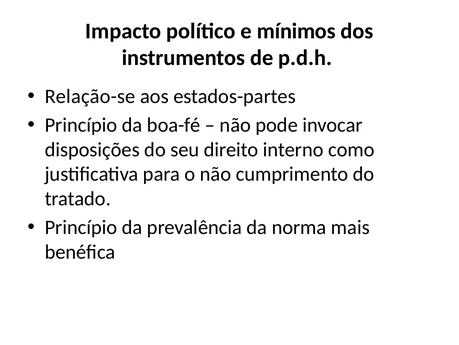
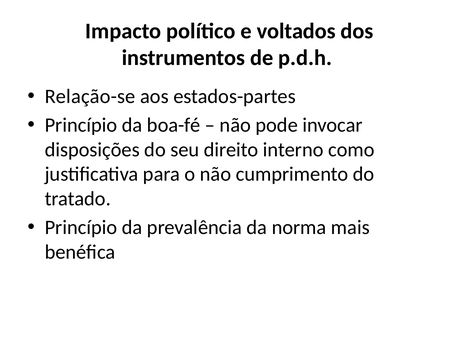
mínimos: mínimos -> voltados
